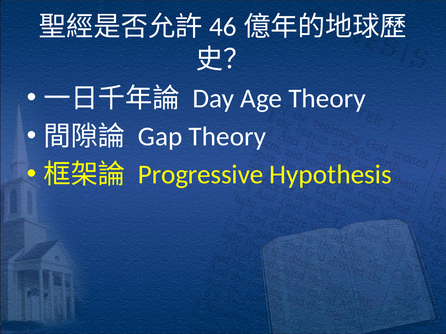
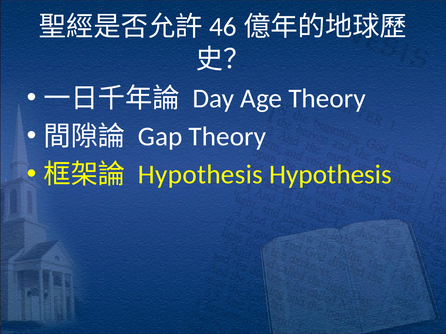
Progressive at (201, 175): Progressive -> Hypothesis
